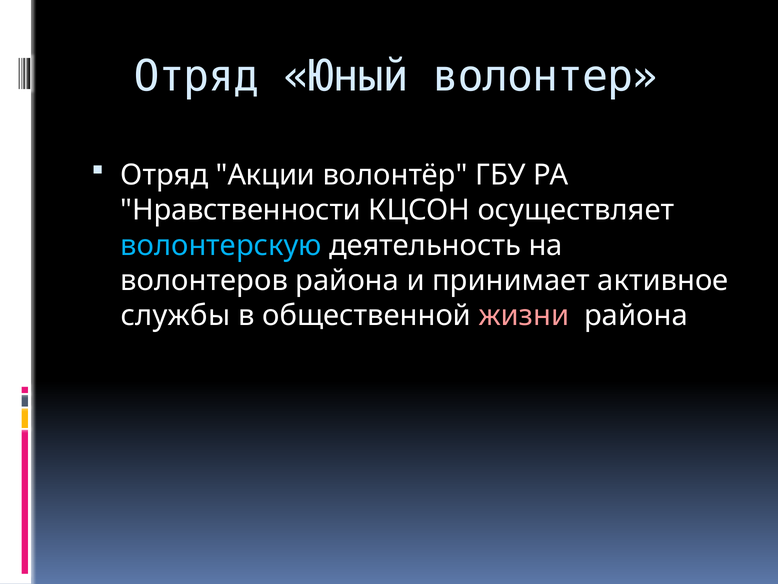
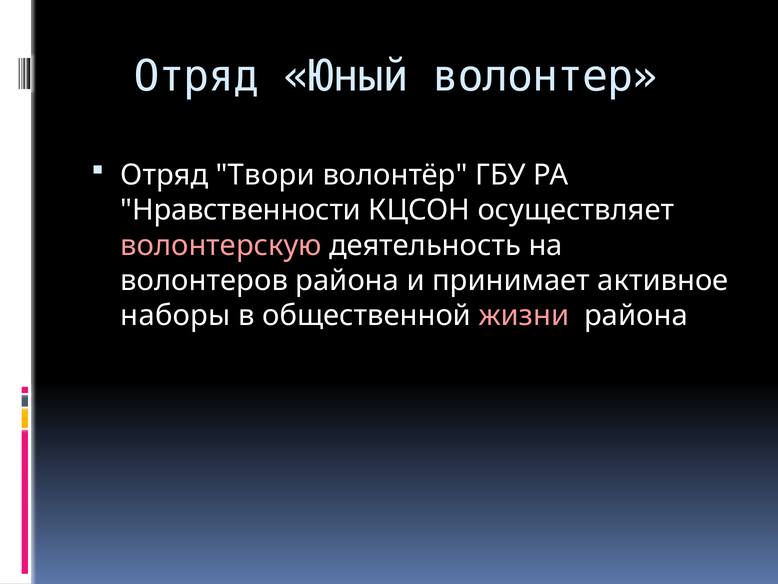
Акции: Акции -> Твори
волонтерскую colour: light blue -> pink
службы: службы -> наборы
